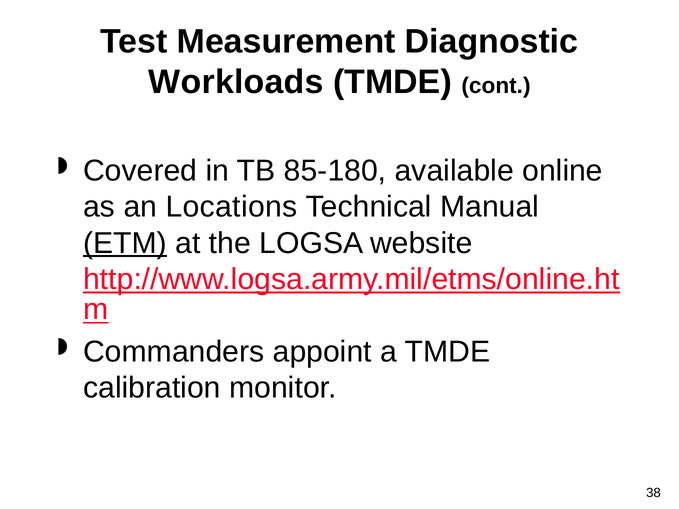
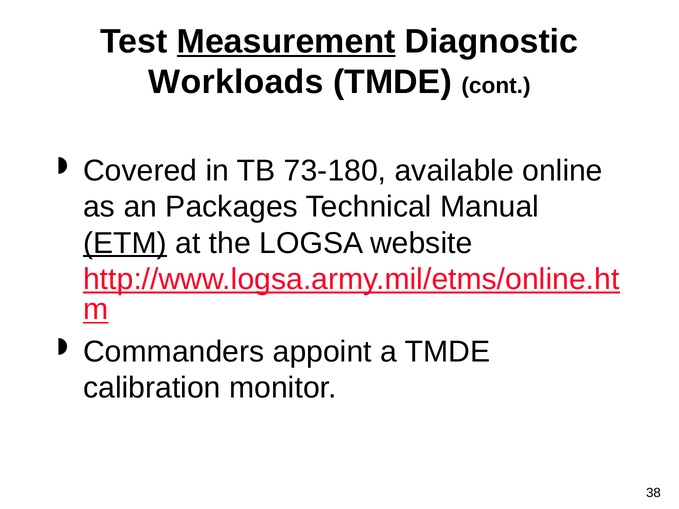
Measurement underline: none -> present
85-180: 85-180 -> 73-180
Locations: Locations -> Packages
